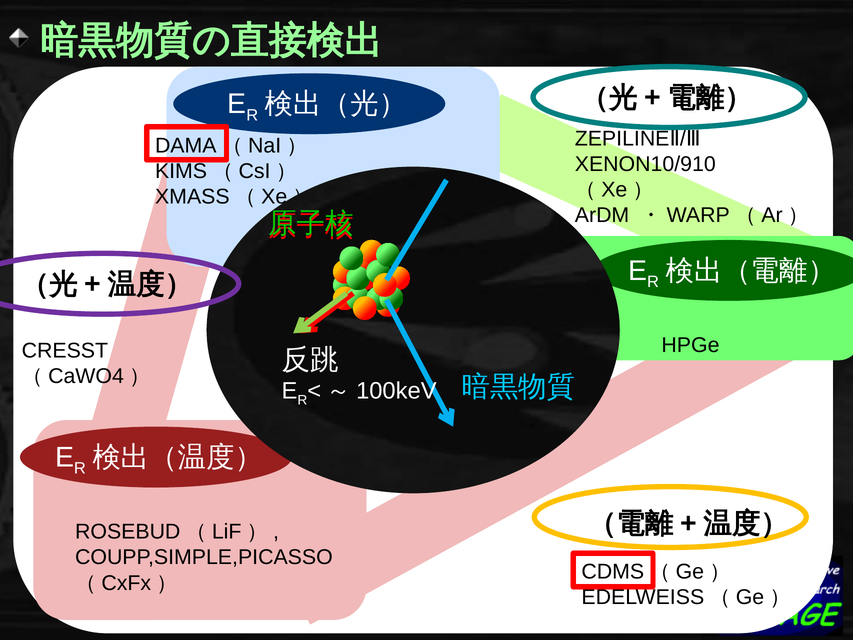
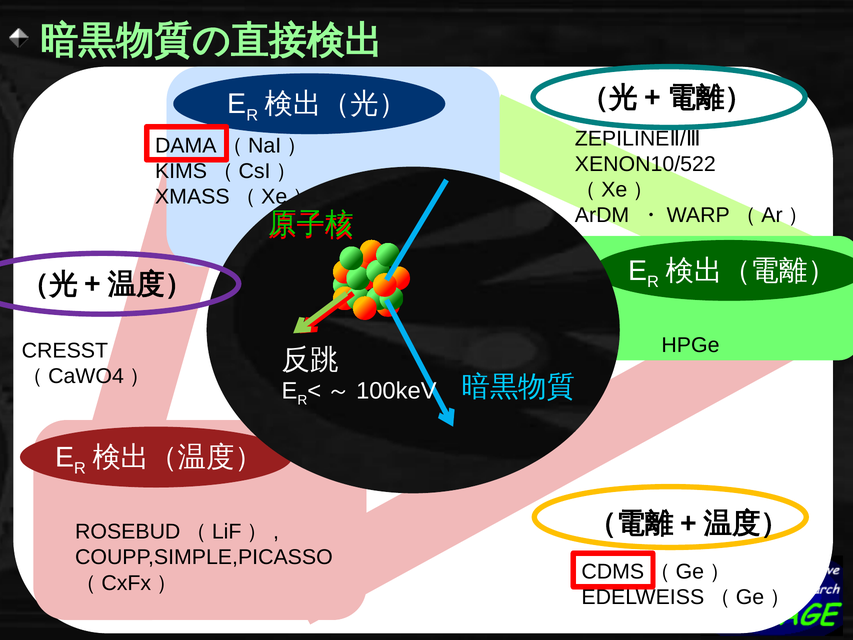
XENON10/910: XENON10/910 -> XENON10/522
